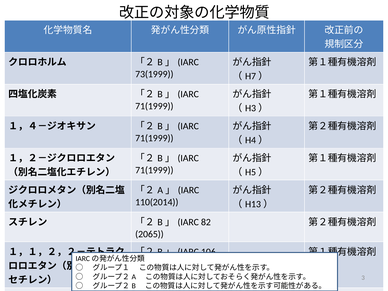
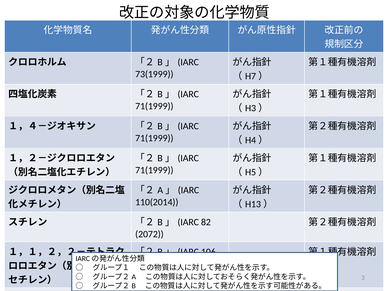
2065: 2065 -> 2072
